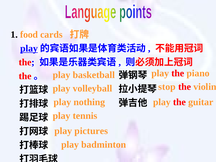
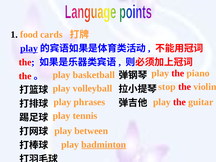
nothing: nothing -> phrases
pictures: pictures -> between
badminton underline: none -> present
